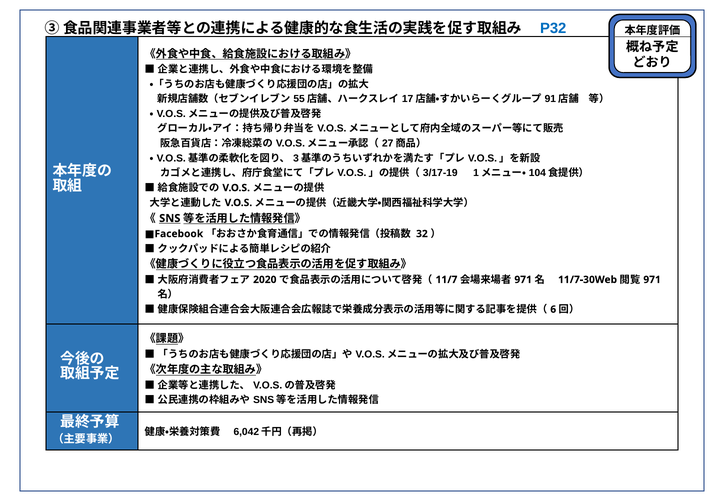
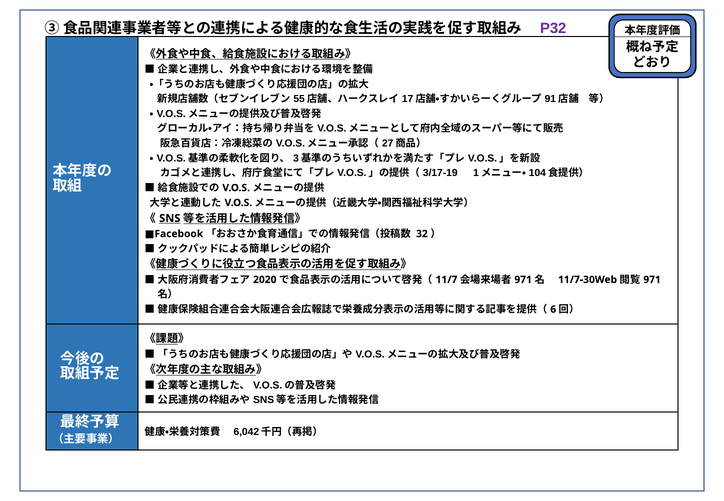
P32 colour: blue -> purple
